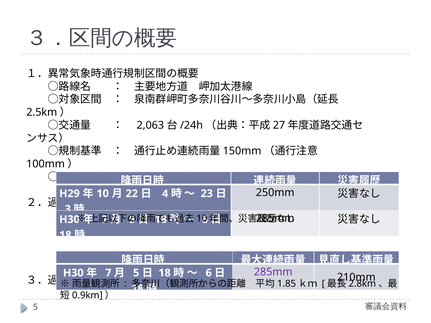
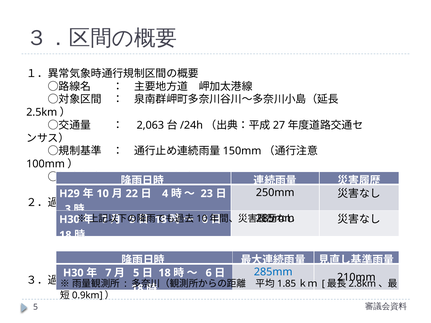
285mm at (273, 272) colour: purple -> blue
